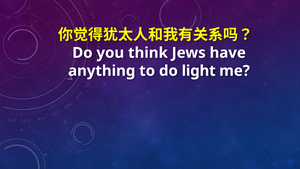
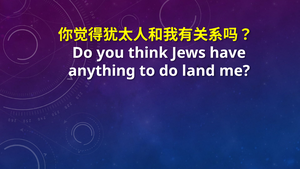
light: light -> land
